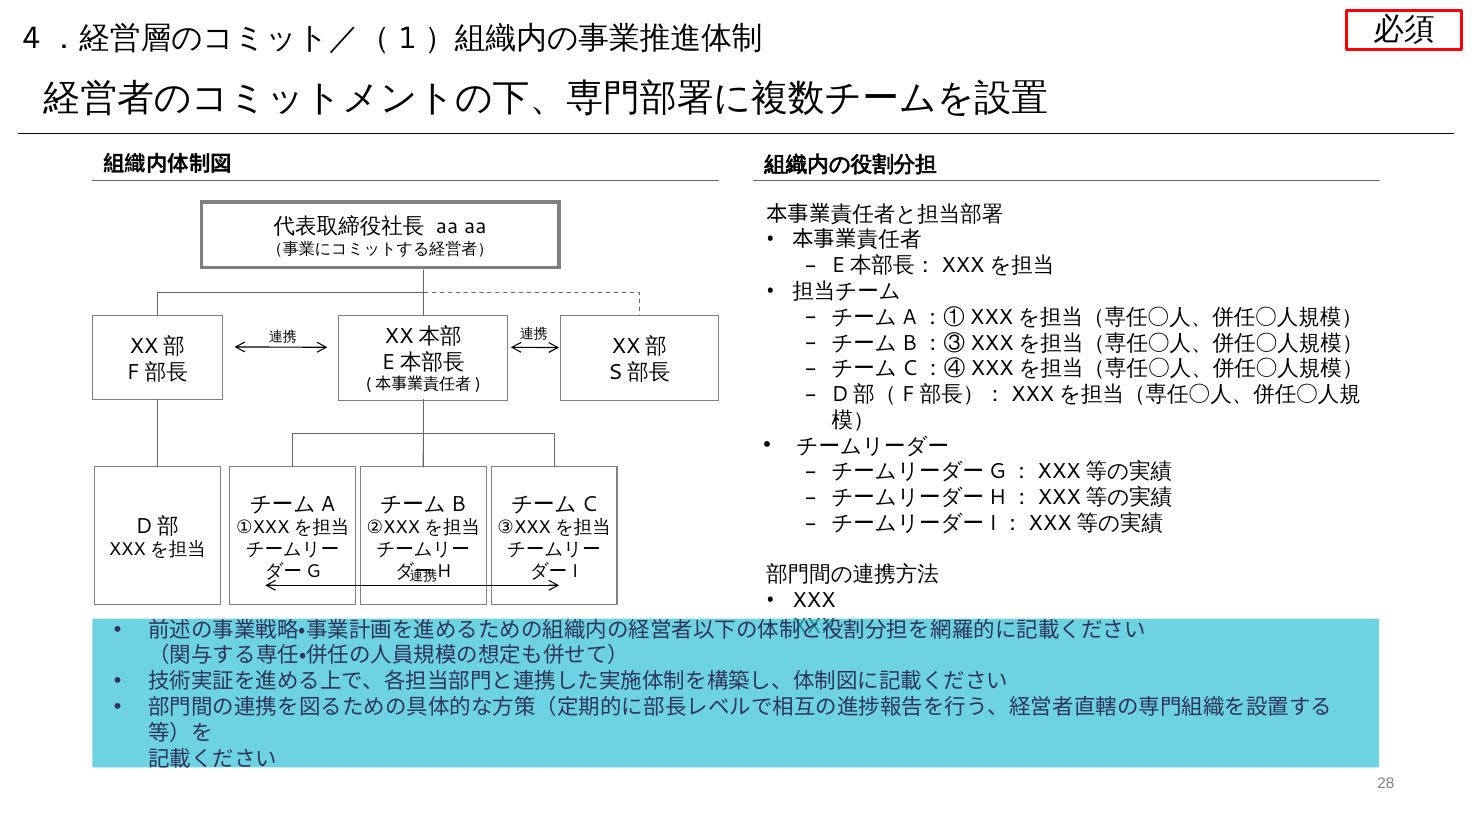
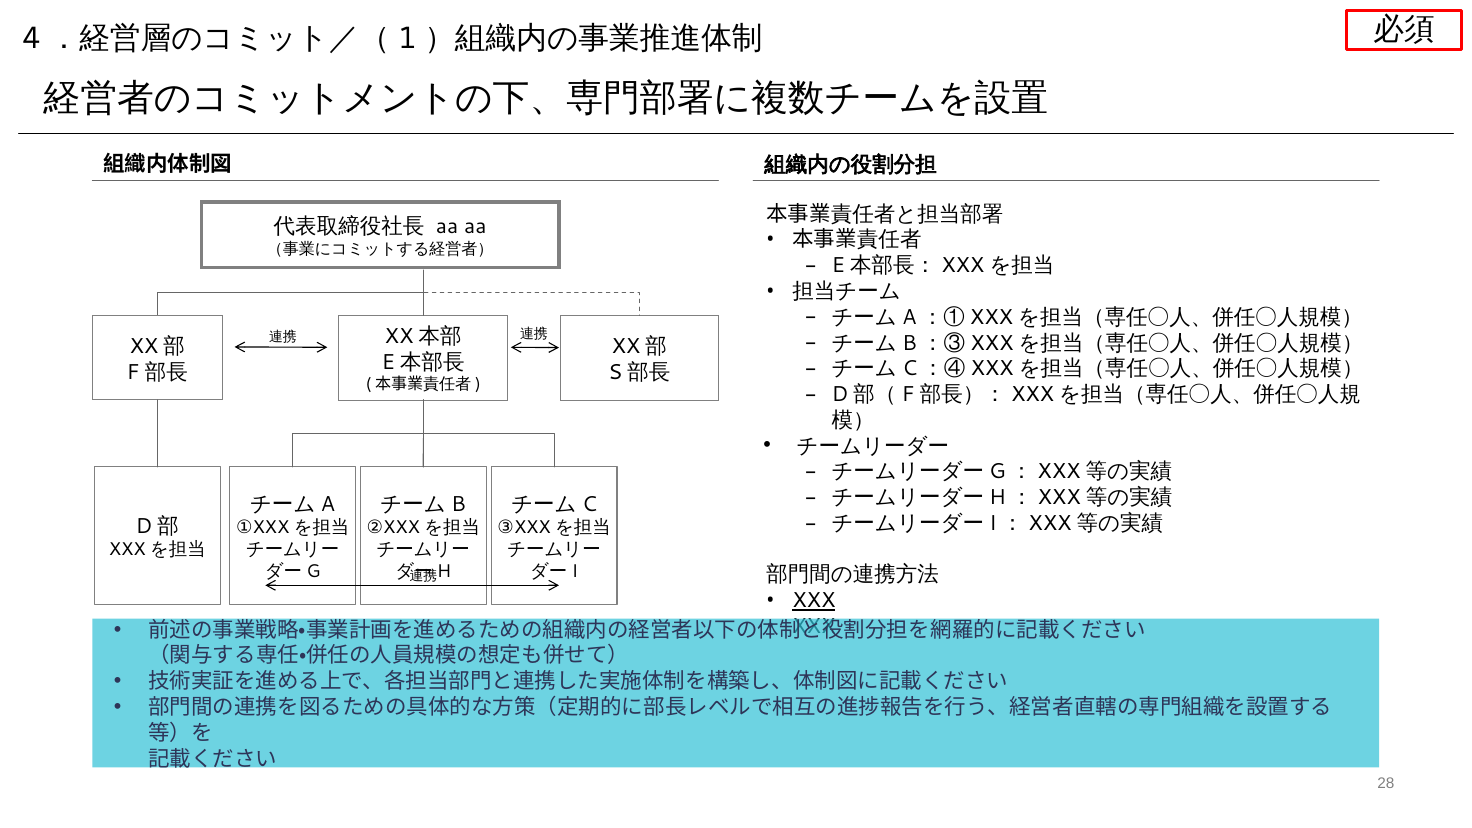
XXX at (814, 601) underline: none -> present
